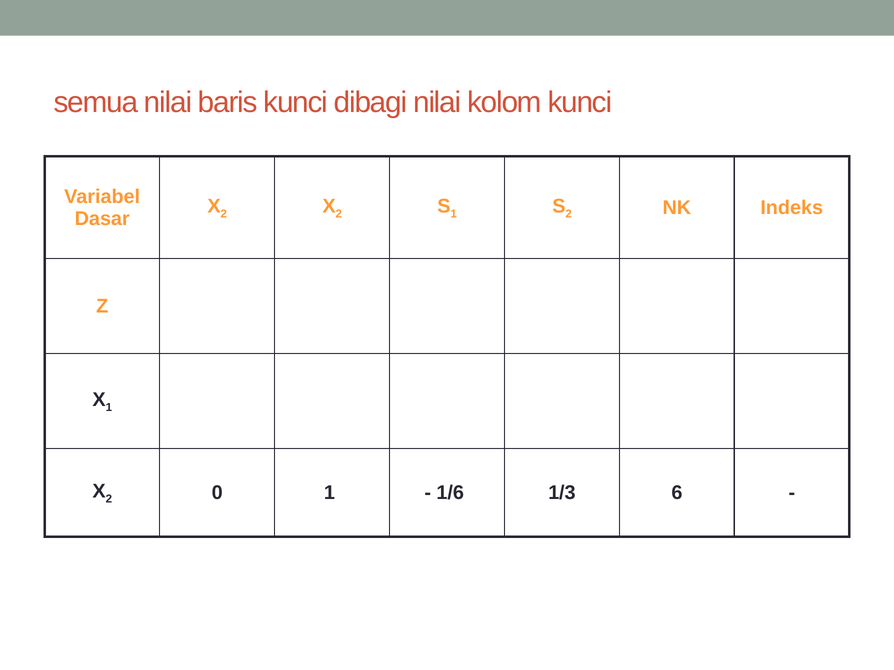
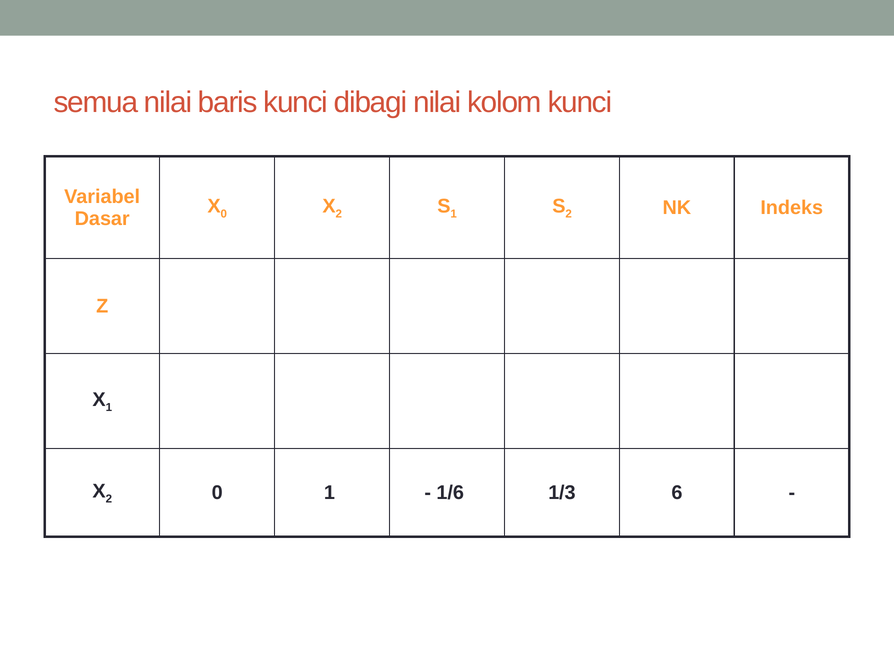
2 at (224, 214): 2 -> 0
